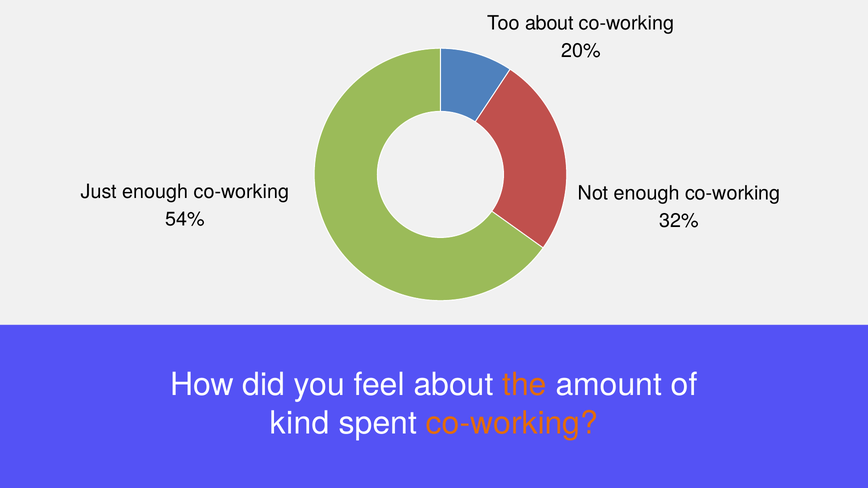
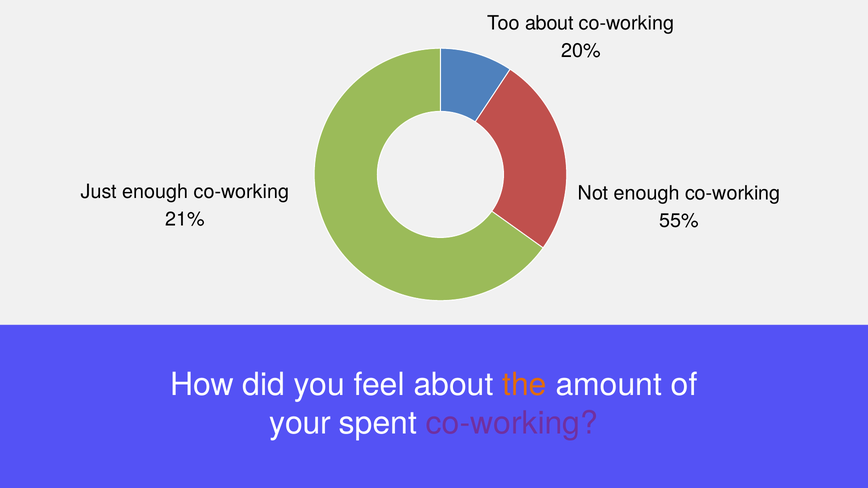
54%: 54% -> 21%
32%: 32% -> 55%
kind: kind -> your
co-working at (512, 423) colour: orange -> purple
